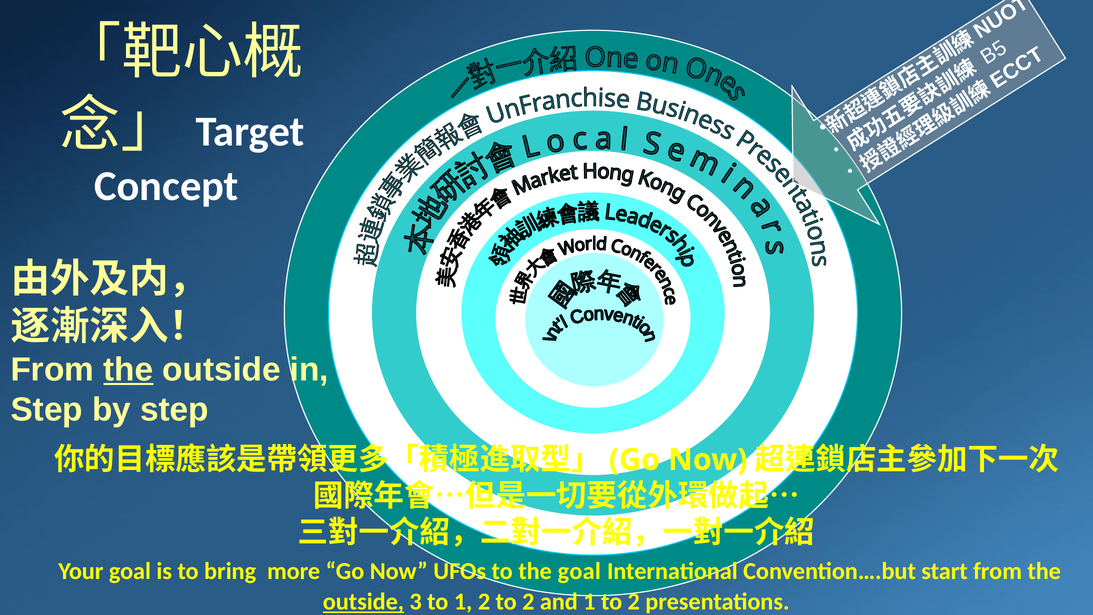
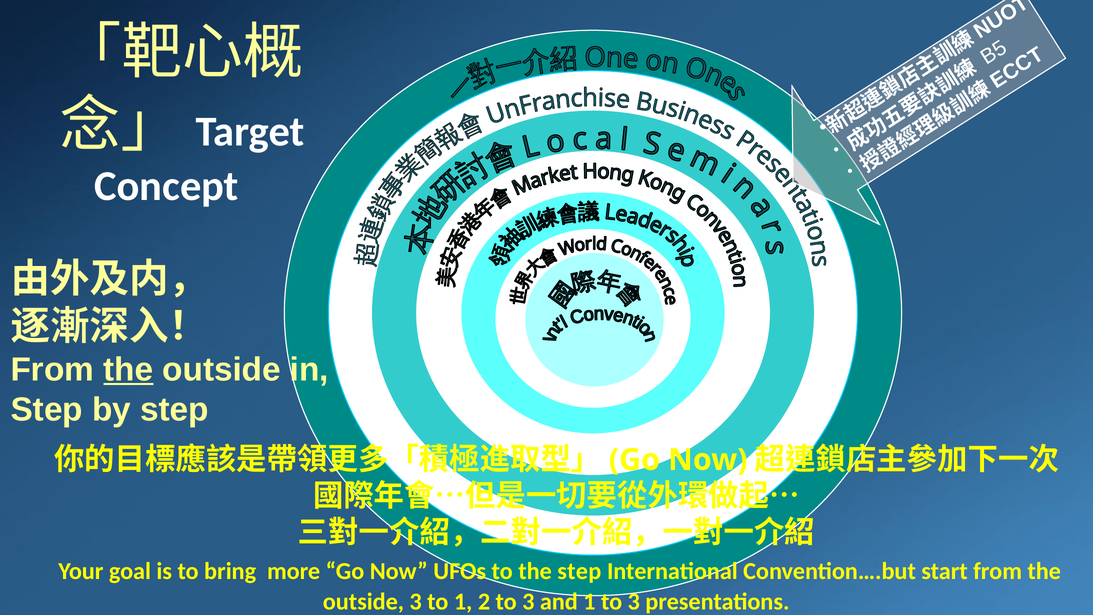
the goal: goal -> step
outside at (363, 601) underline: present -> none
2 to 2: 2 -> 3
1 to 2: 2 -> 3
